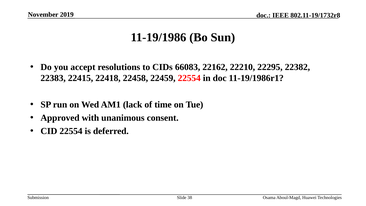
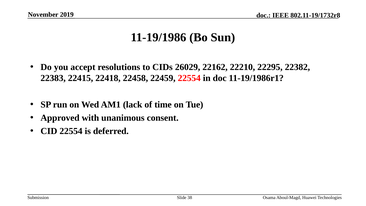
66083: 66083 -> 26029
